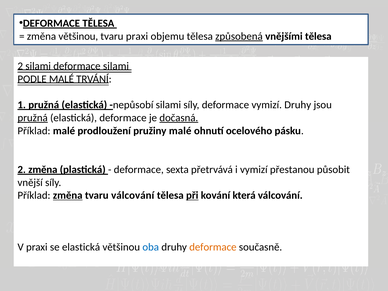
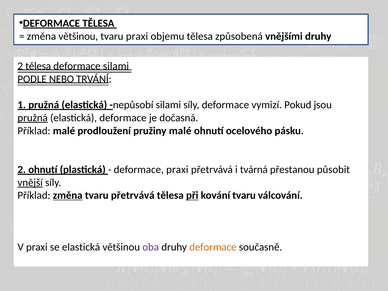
způsobená underline: present -> none
vnějšími tělesa: tělesa -> druhy
2 silami: silami -> tělesa
PODLE MALÉ: MALÉ -> NEBO
vymizí Druhy: Druhy -> Pokud
dočasná underline: present -> none
2 změna: změna -> ohnutí
deformace sexta: sexta -> praxi
i vymizí: vymizí -> tvárná
vnější underline: none -> present
tvaru válcování: válcování -> přetrvává
kování která: která -> tvaru
oba colour: blue -> purple
